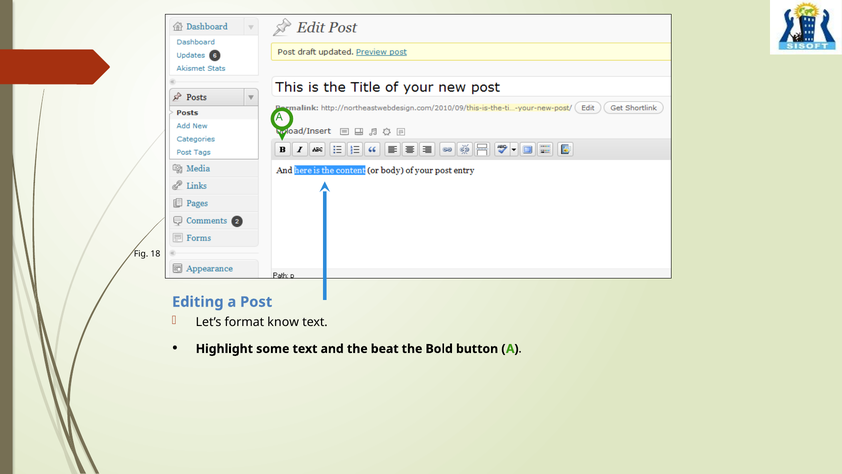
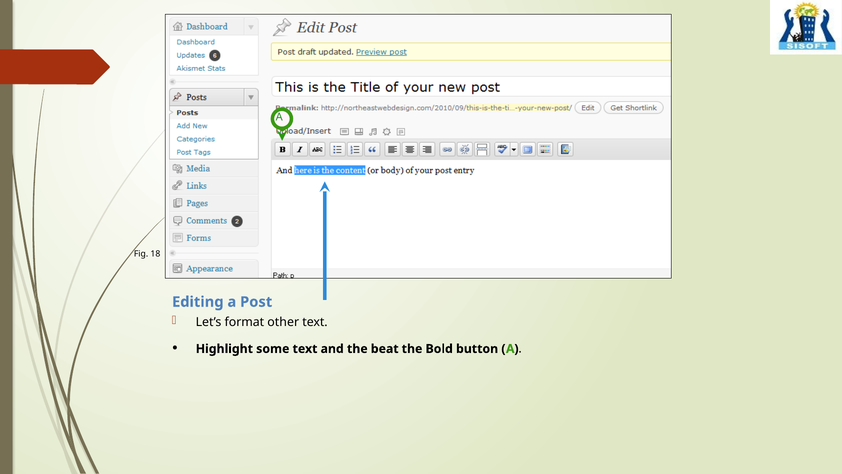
know: know -> other
